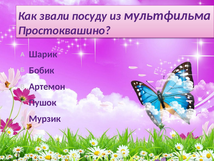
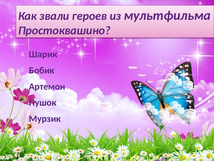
посуду: посуду -> героев
